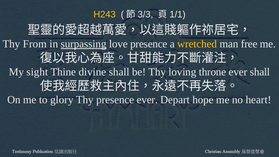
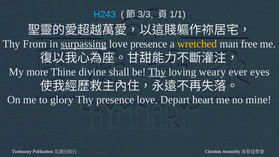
H243 colour: yellow -> light blue
sight: sight -> more
Thy at (157, 72) underline: none -> present
throne: throne -> weary
ever shall: shall -> eyes
presence ever: ever -> love
hope: hope -> heart
heart: heart -> mine
